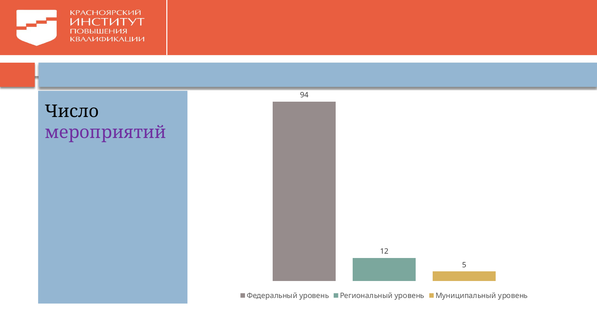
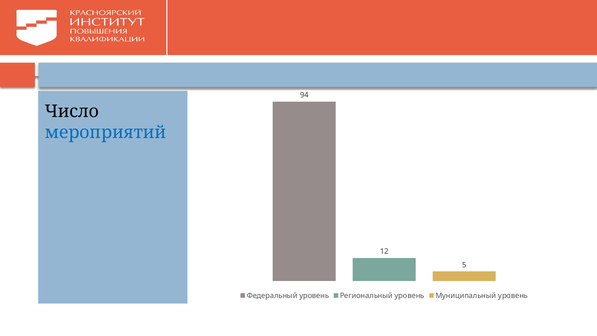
мероприятий colour: purple -> blue
